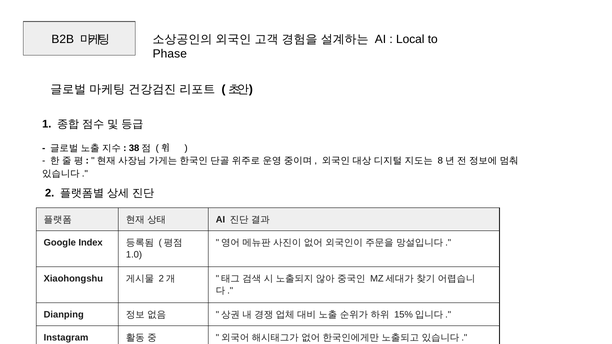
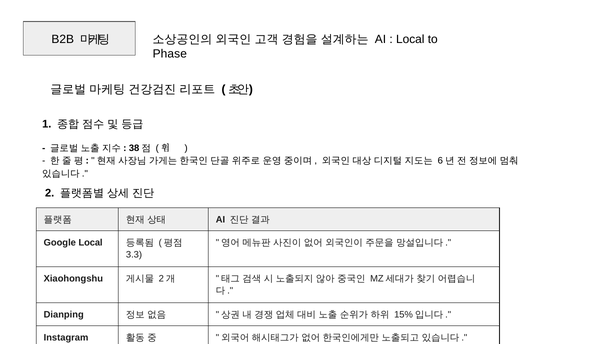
8: 8 -> 6
Google Index: Index -> Local
1.0: 1.0 -> 3.3
